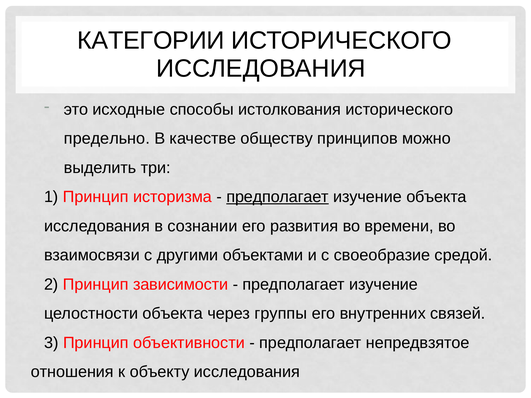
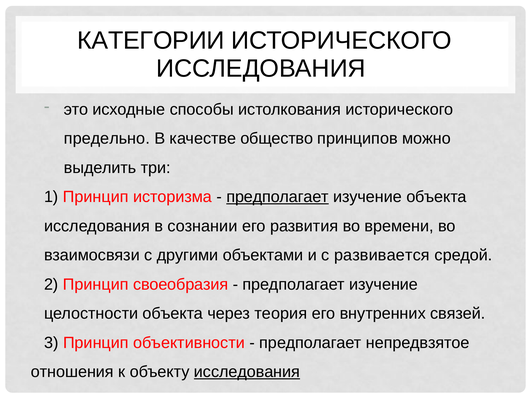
обществу: обществу -> общество
своеобразие: своеобразие -> развивается
зависимости: зависимости -> своеобразия
группы: группы -> теория
исследования at (247, 372) underline: none -> present
